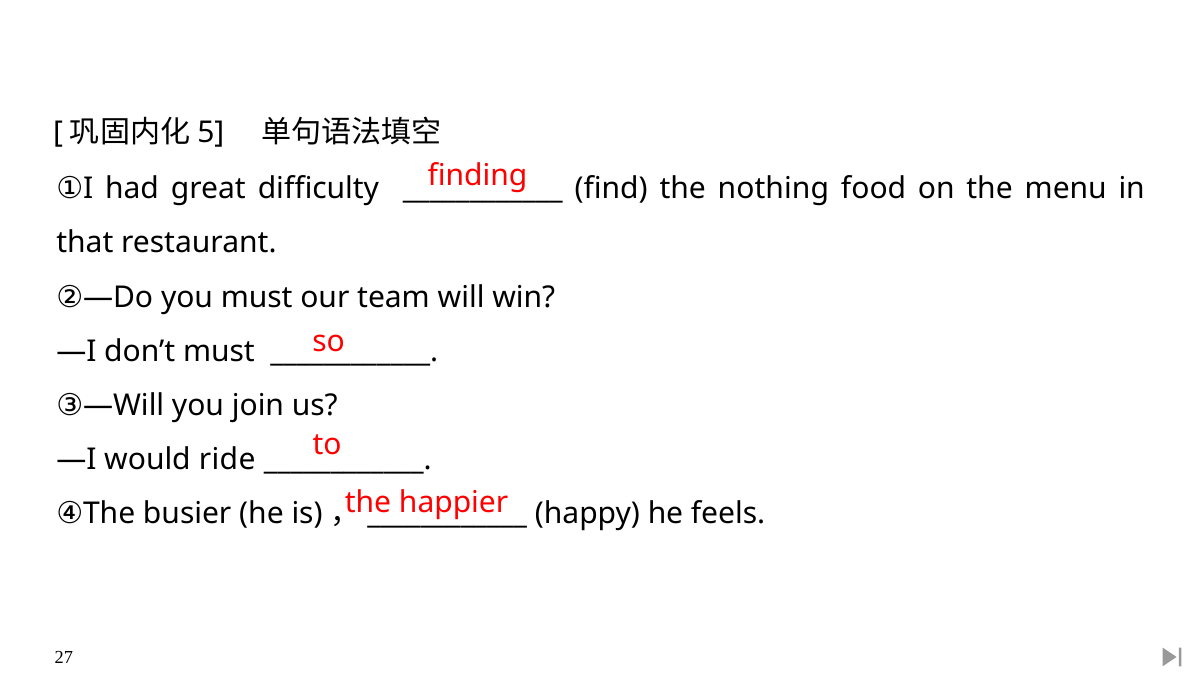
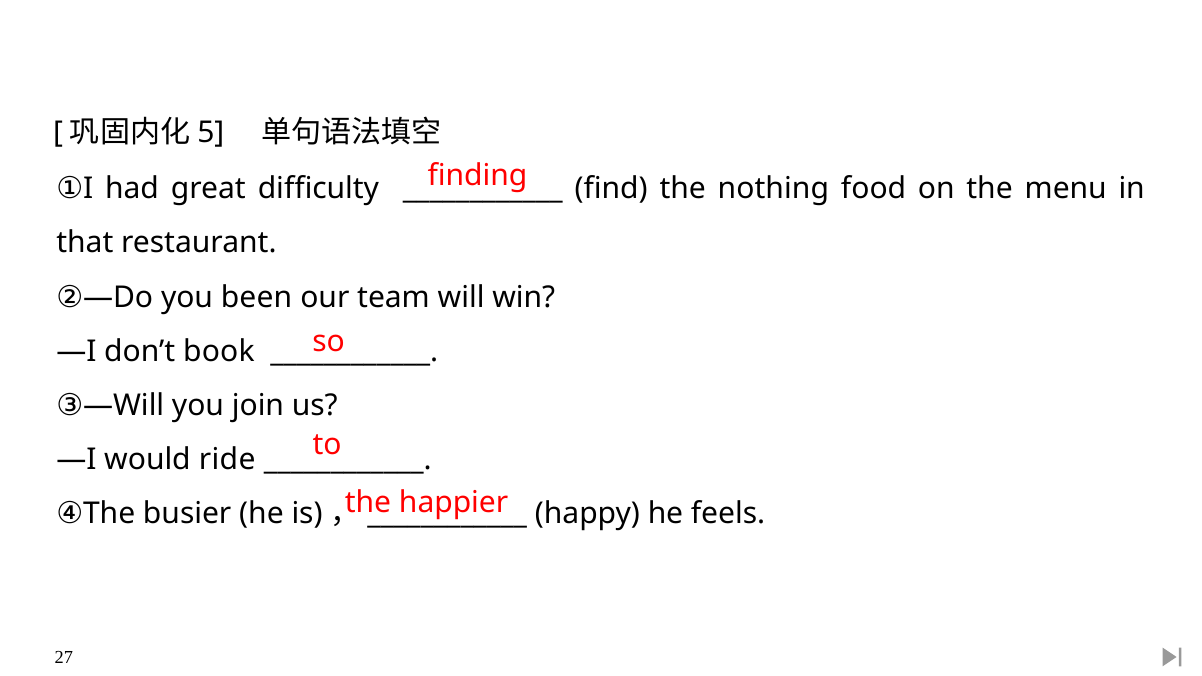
you must: must -> been
don’t must: must -> book
